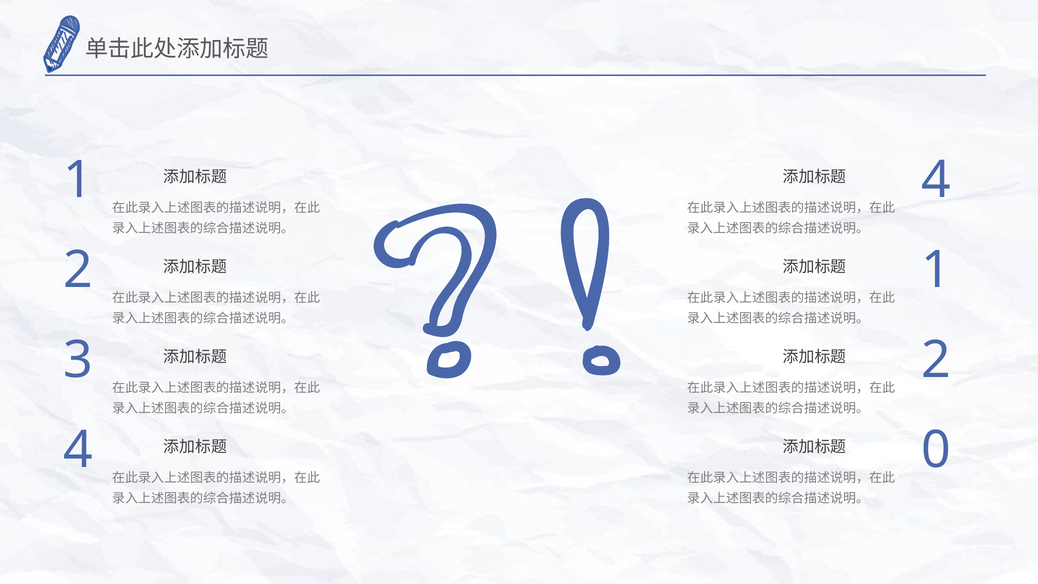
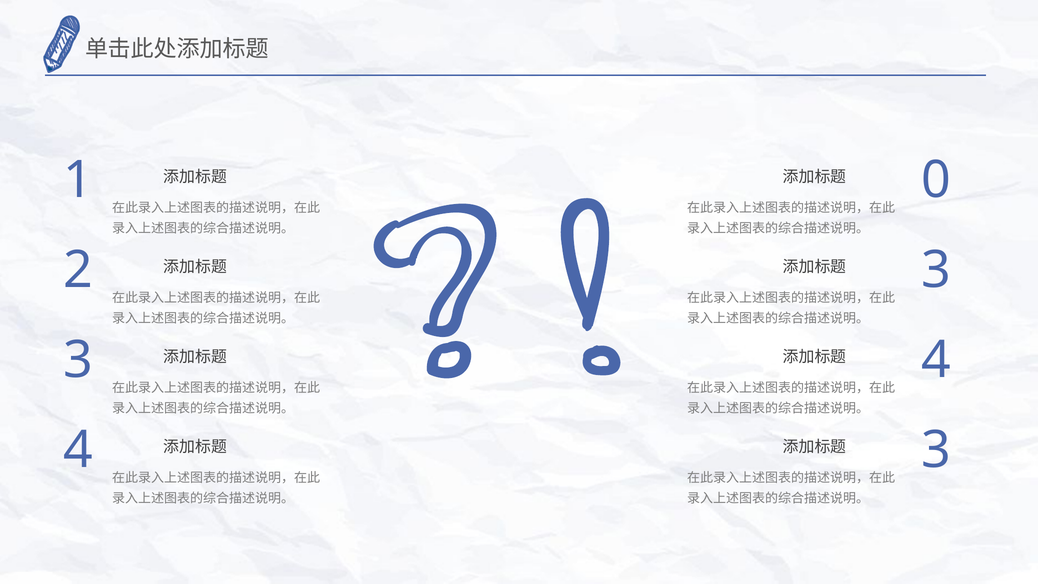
4 at (936, 180): 4 -> 0
1 at (936, 270): 1 -> 3
2 at (936, 360): 2 -> 4
0 at (936, 450): 0 -> 3
